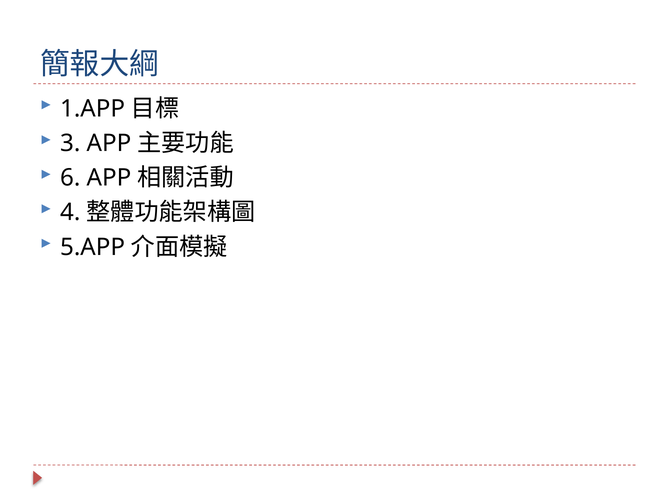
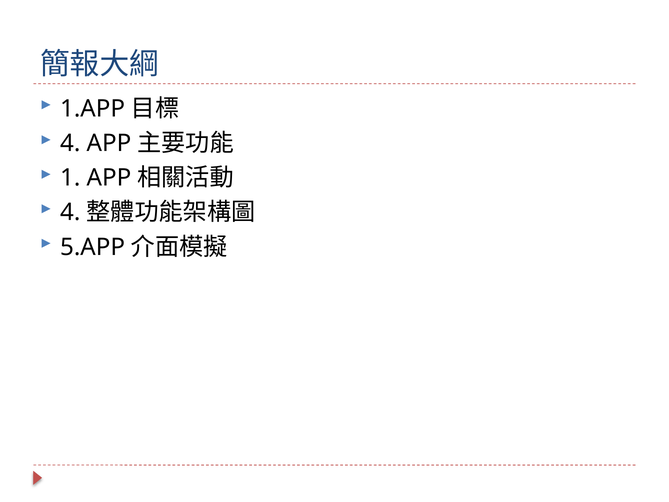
3 at (70, 143): 3 -> 4
6: 6 -> 1
